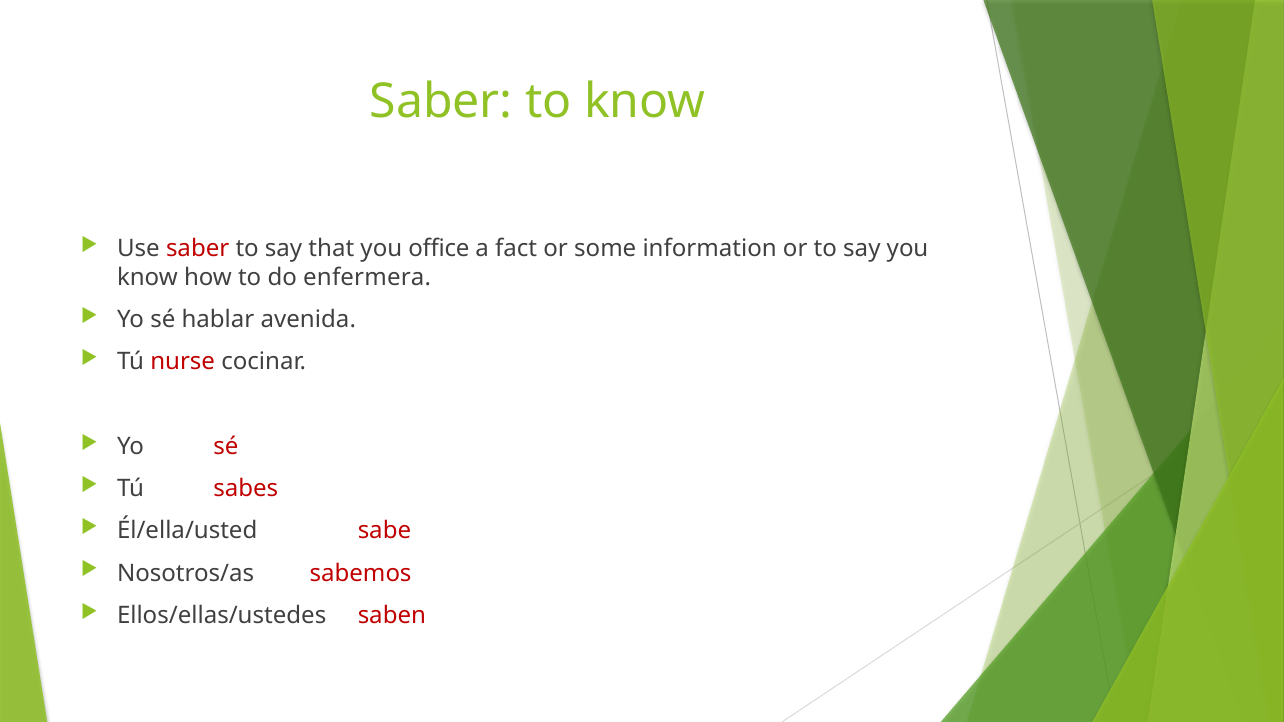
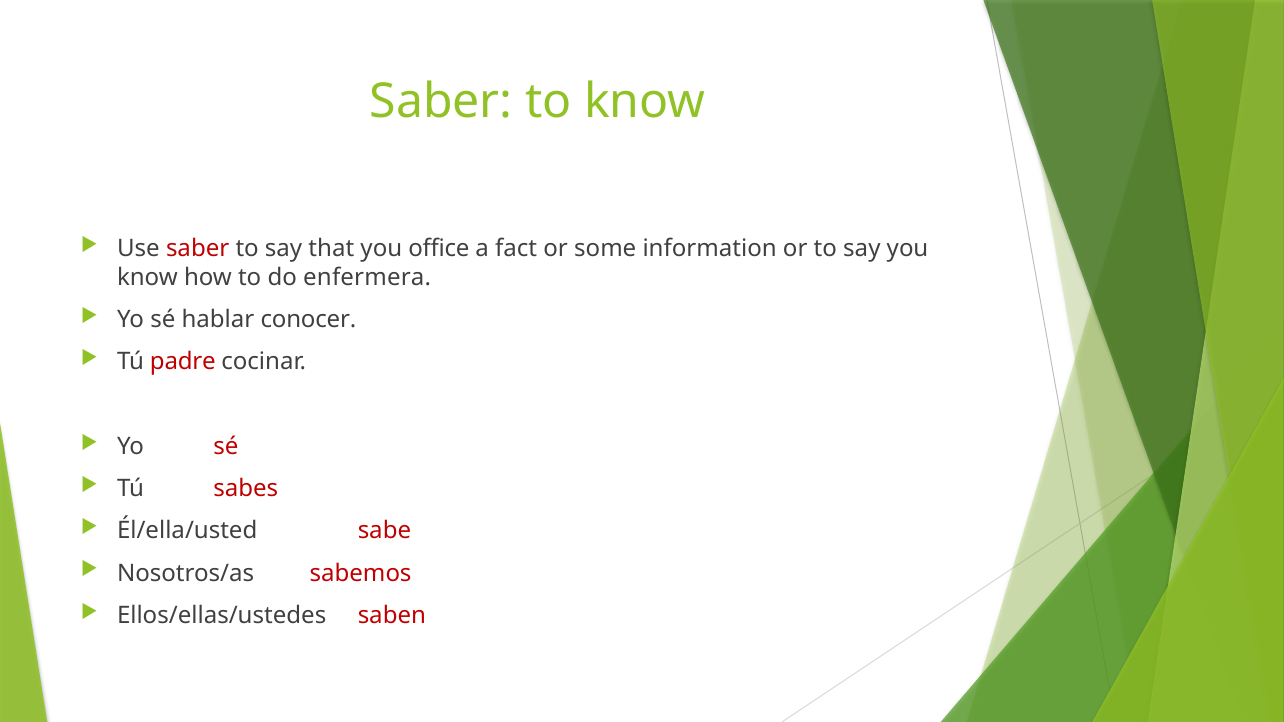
avenida: avenida -> conocer
nurse: nurse -> padre
